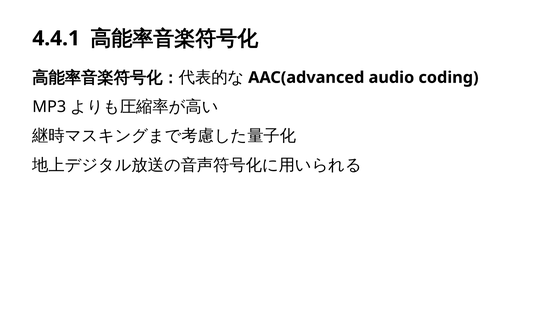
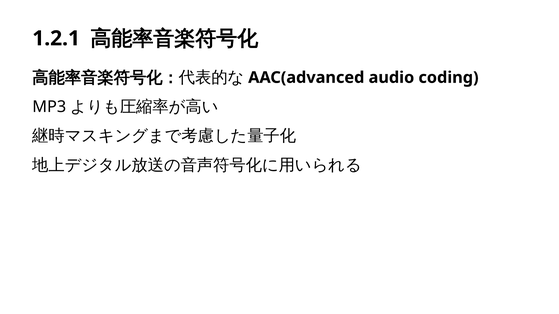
4.4.1: 4.4.1 -> 1.2.1
